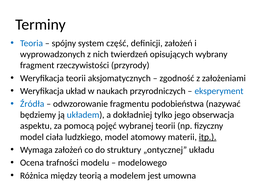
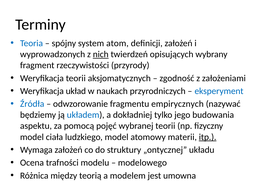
część: część -> atom
nich underline: none -> present
podobieństwa: podobieństwa -> empirycznych
obserwacja: obserwacja -> budowania
